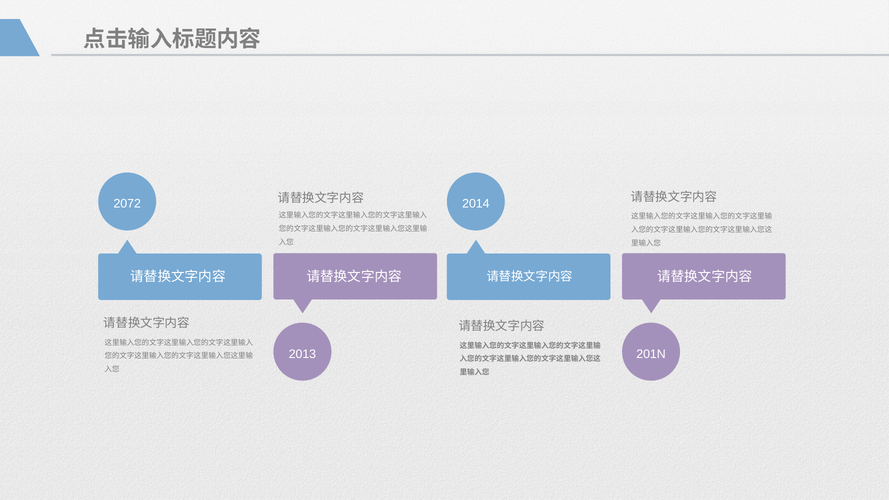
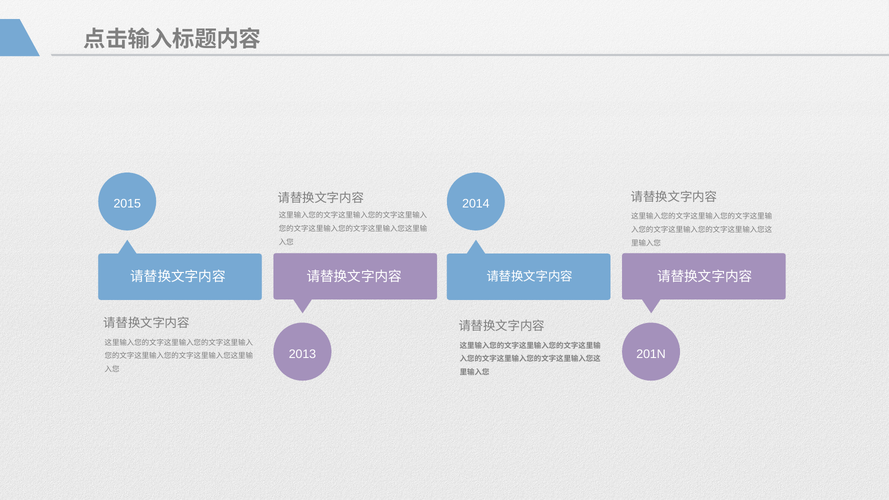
2072: 2072 -> 2015
